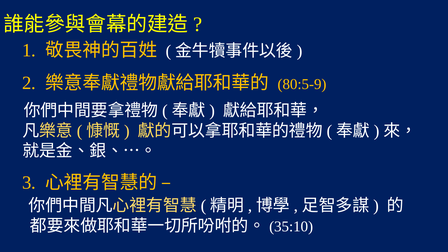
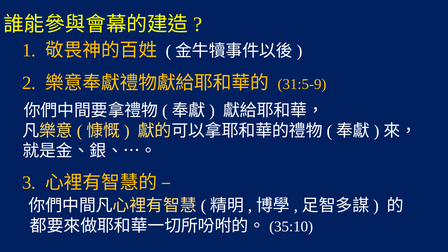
80:5-9: 80:5-9 -> 31:5-9
